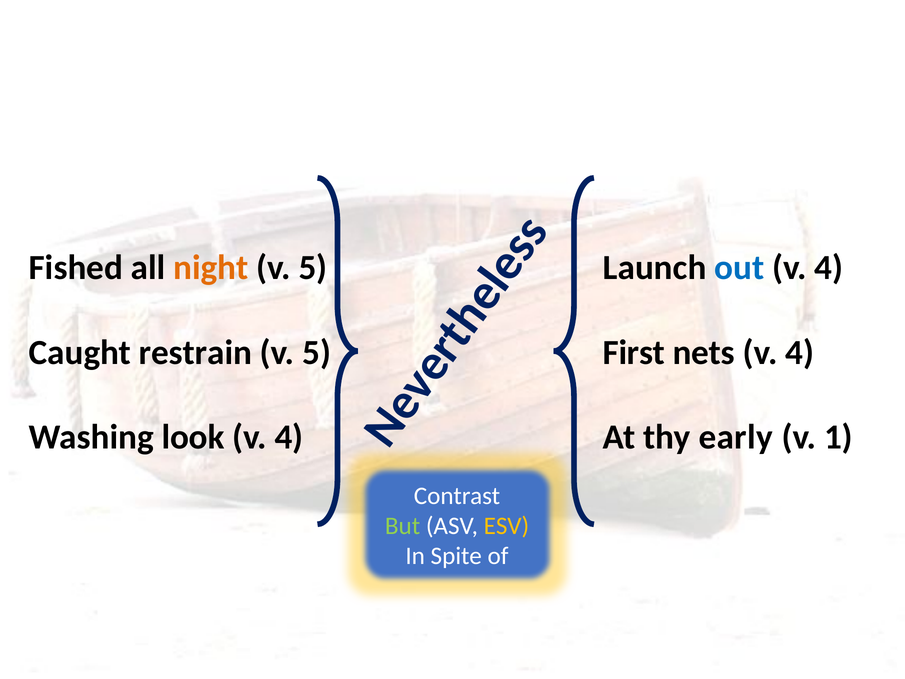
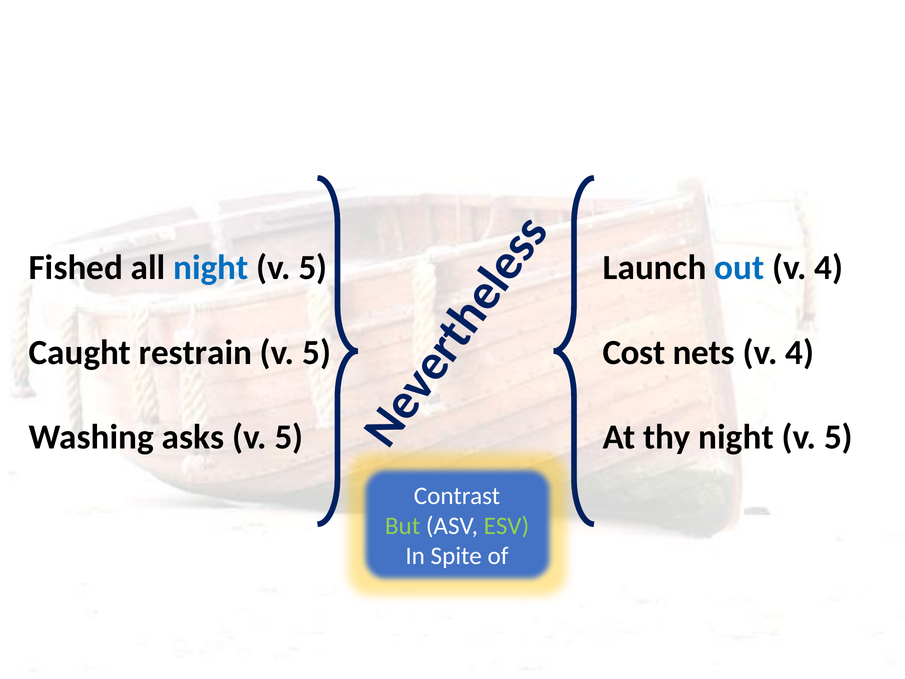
night at (211, 268) colour: orange -> blue
First: First -> Cost
look: look -> asks
4 at (289, 437): 4 -> 5
thy early: early -> night
1 at (838, 437): 1 -> 5
ESV colour: yellow -> light green
